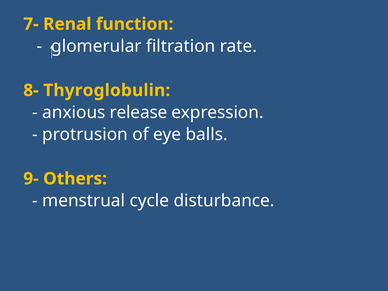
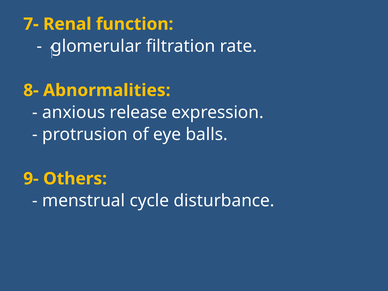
Thyroglobulin: Thyroglobulin -> Abnormalities
